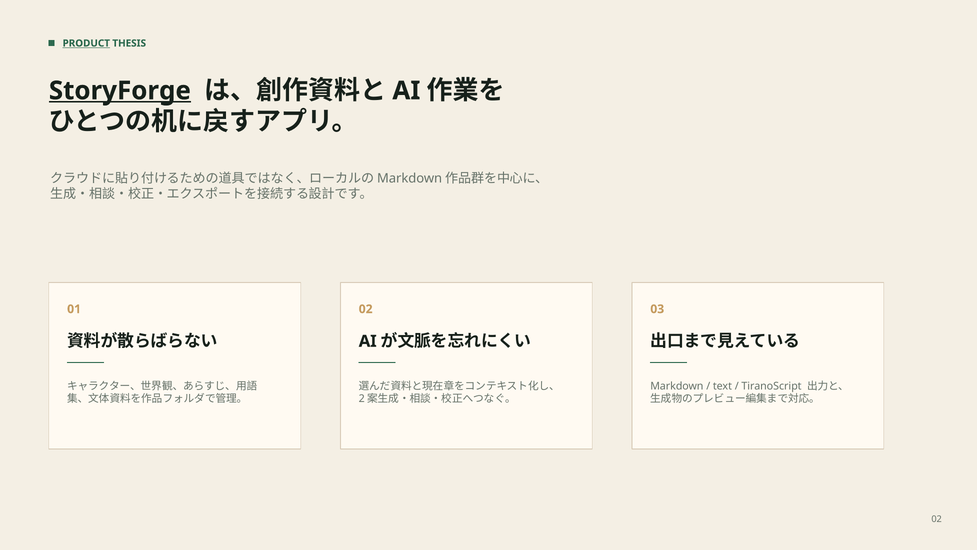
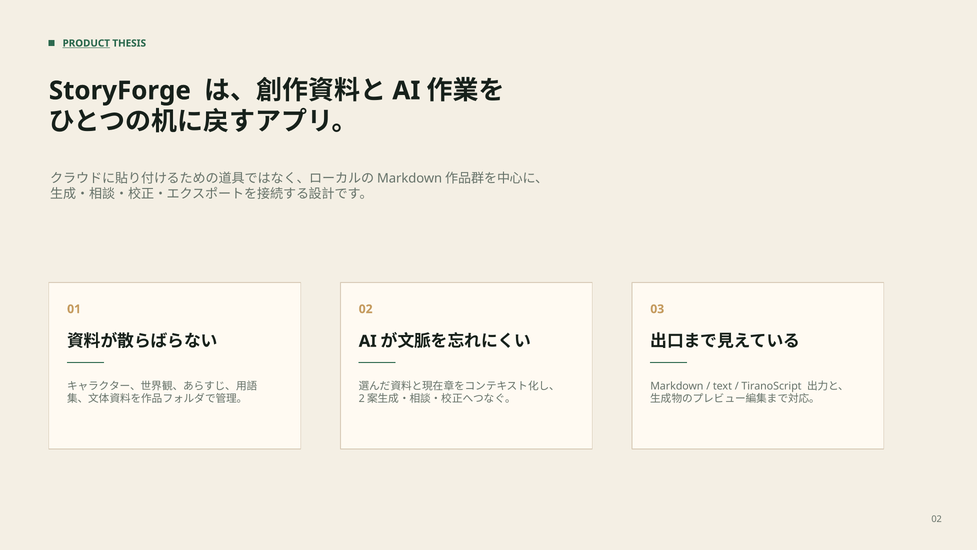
StoryForge underline: present -> none
